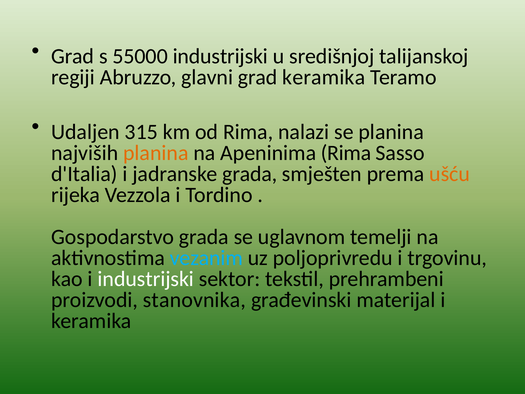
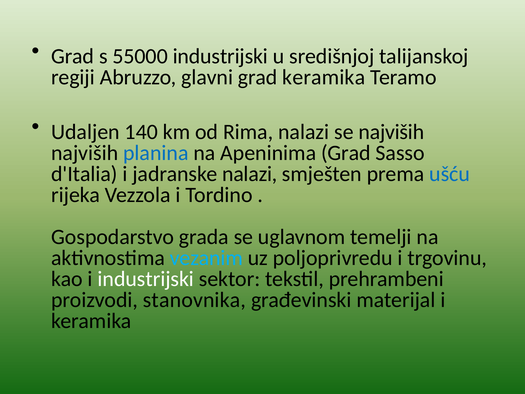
315: 315 -> 140
se planina: planina -> najviših
planina at (156, 153) colour: orange -> blue
Apeninima Rima: Rima -> Grad
jadranske grada: grada -> nalazi
ušću colour: orange -> blue
